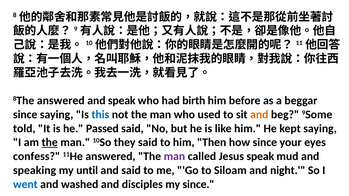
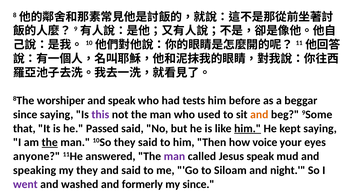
8The answered: answered -> worshiper
birth: birth -> tests
this colour: blue -> purple
told: told -> that
him at (248, 129) underline: none -> present
how since: since -> voice
confess: confess -> anyone
my until: until -> they
went colour: blue -> purple
disciples: disciples -> formerly
